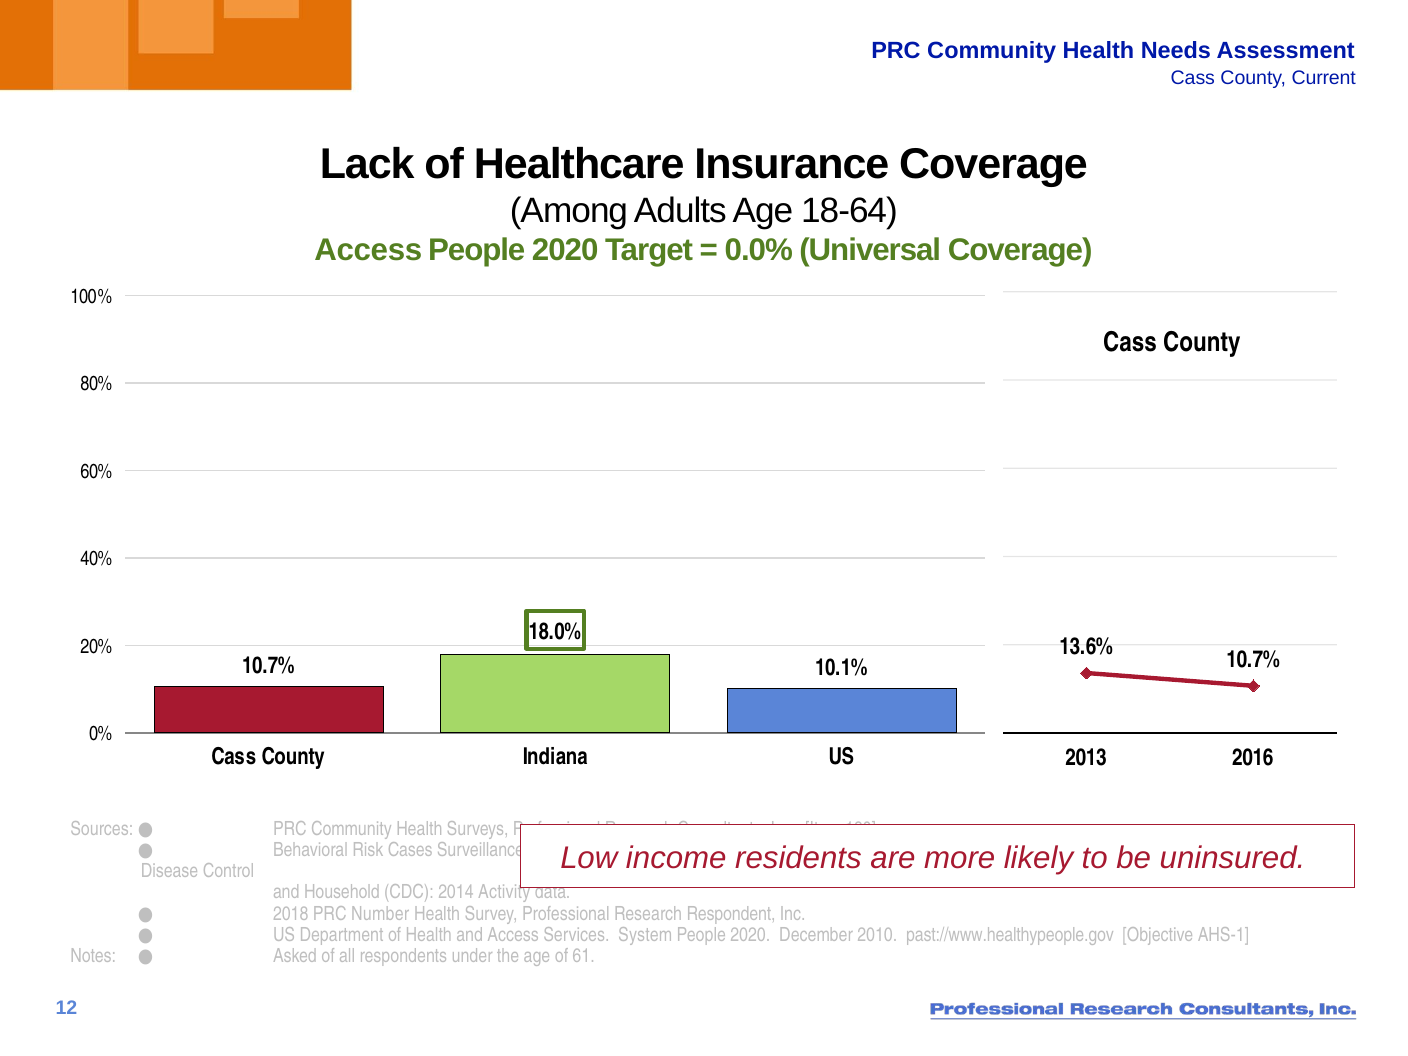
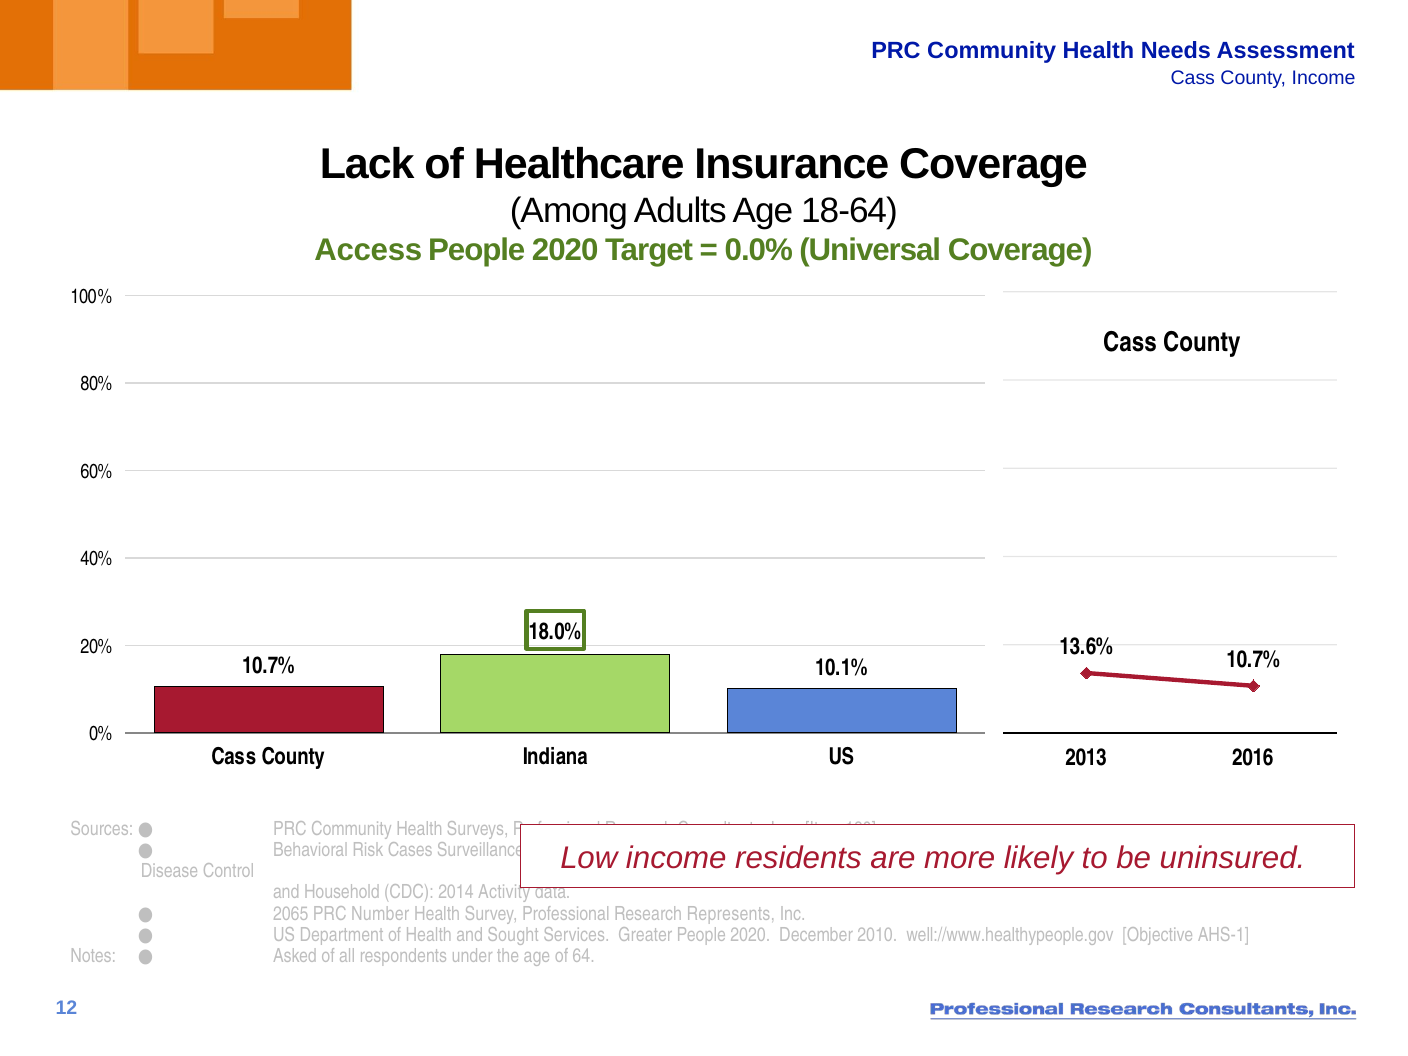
County Current: Current -> Income
2018: 2018 -> 2065
Respondent: Respondent -> Represents
and Access: Access -> Sought
Services System: System -> Greater
past://www.healthypeople.gov: past://www.healthypeople.gov -> well://www.healthypeople.gov
61: 61 -> 64
